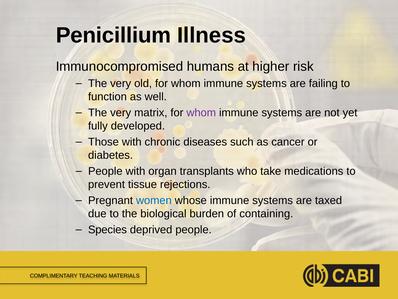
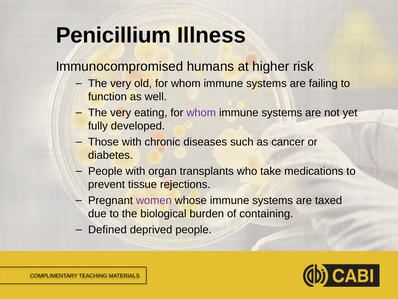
matrix: matrix -> eating
women colour: blue -> purple
Species: Species -> Defined
